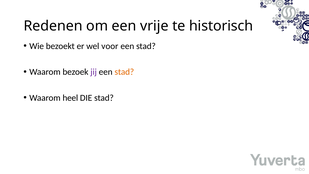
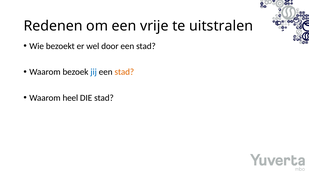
historisch: historisch -> uitstralen
voor: voor -> door
jij colour: purple -> blue
